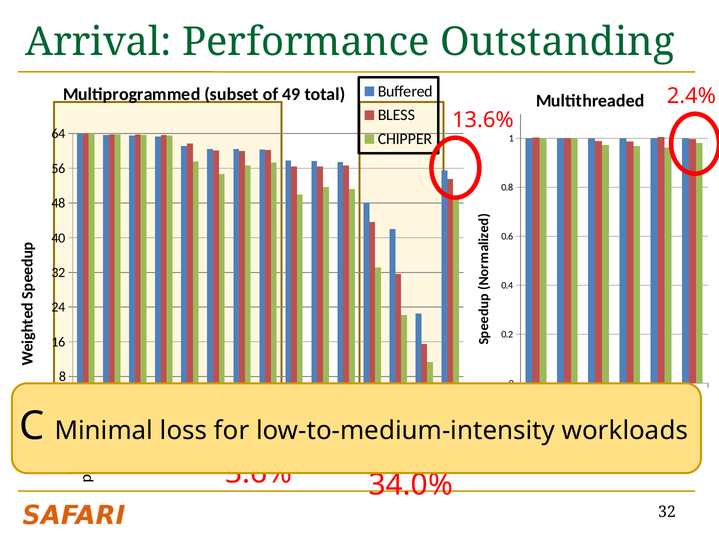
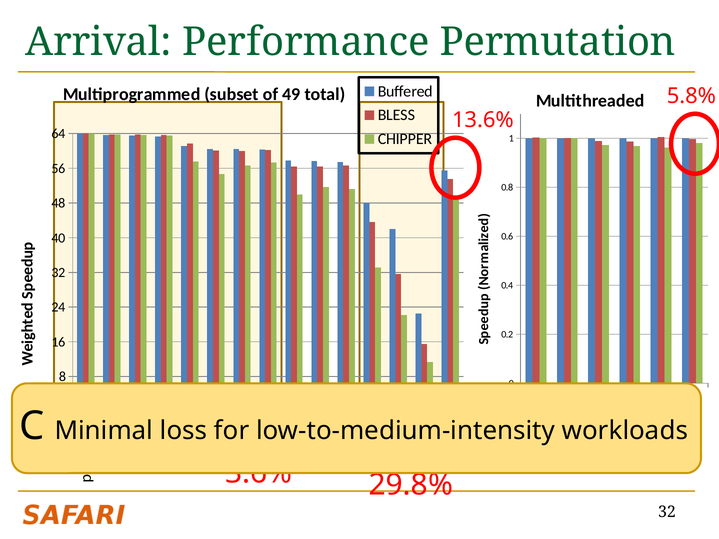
Outstanding: Outstanding -> Permutation
2.4%: 2.4% -> 5.8%
34.0%: 34.0% -> 29.8%
